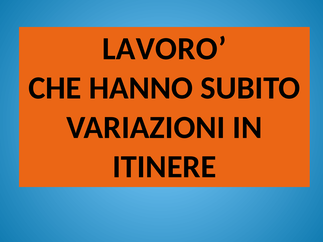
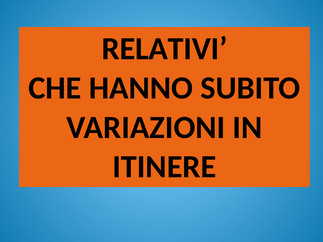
LAVORO: LAVORO -> RELATIVI
